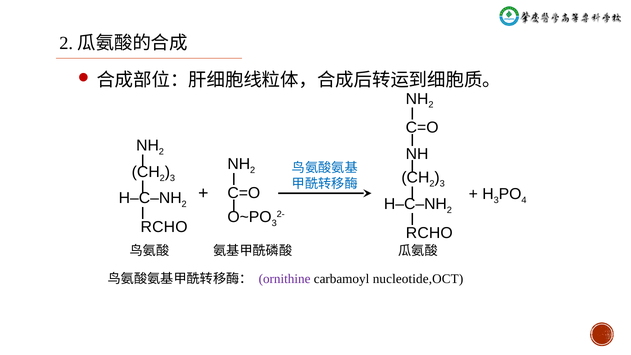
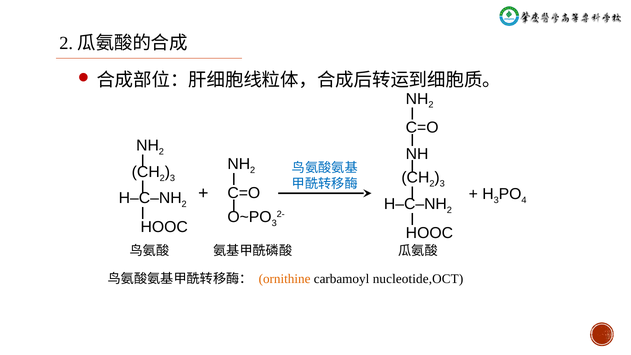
RCHO at (164, 227): RCHO -> HOOC
RCHO at (429, 233): RCHO -> HOOC
ornithine colour: purple -> orange
